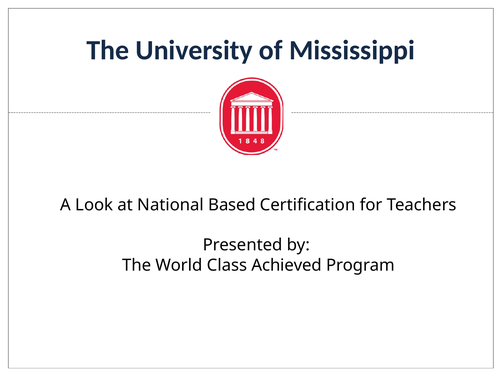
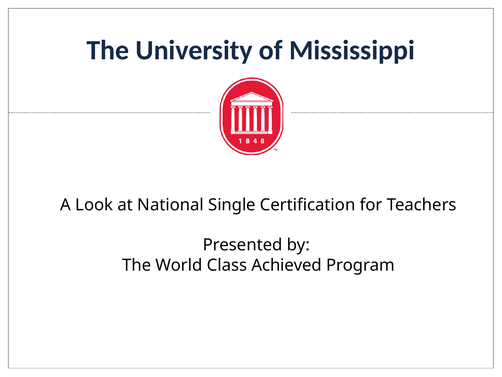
Based: Based -> Single
